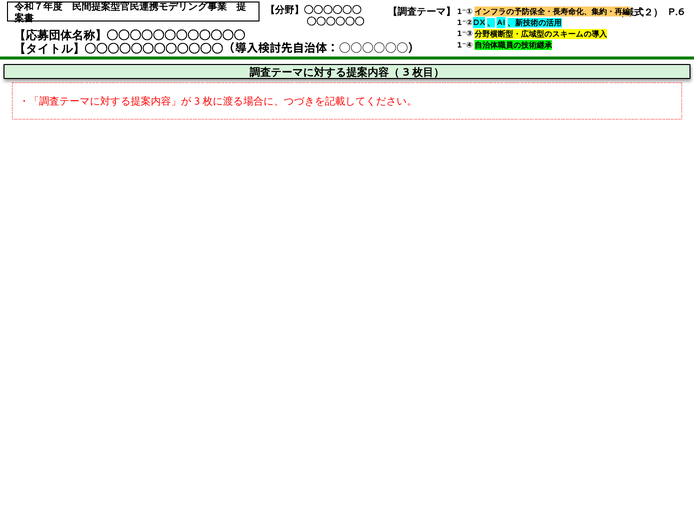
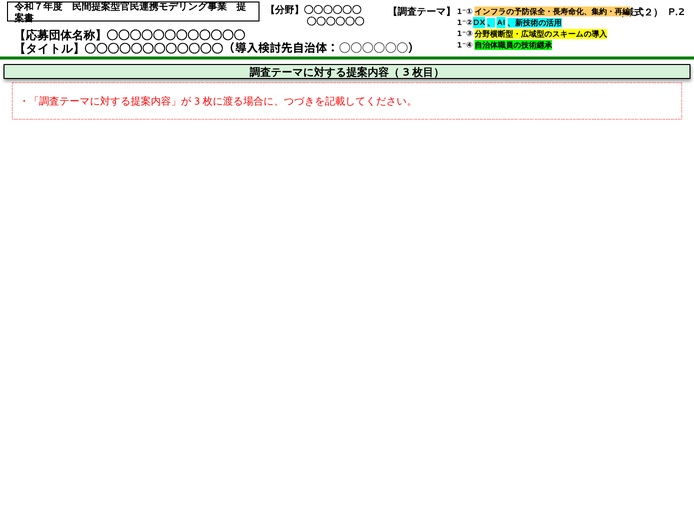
P.6: P.6 -> P.2
